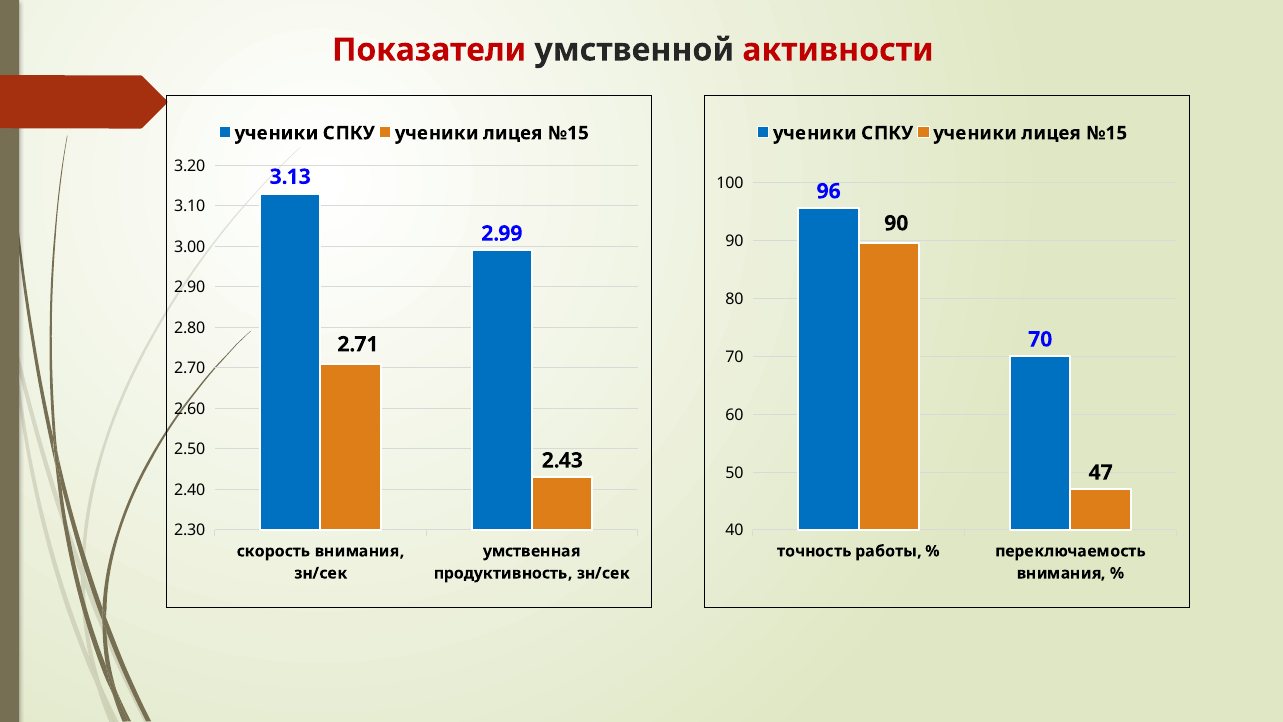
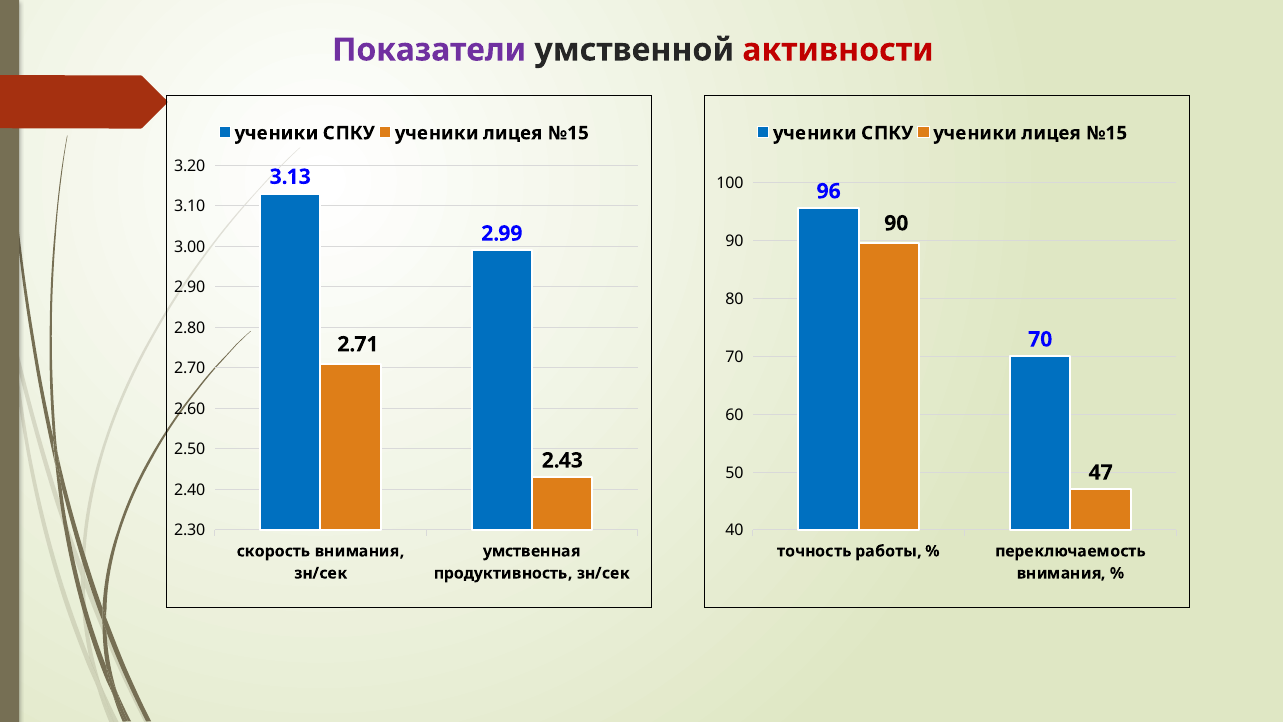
Показатели colour: red -> purple
